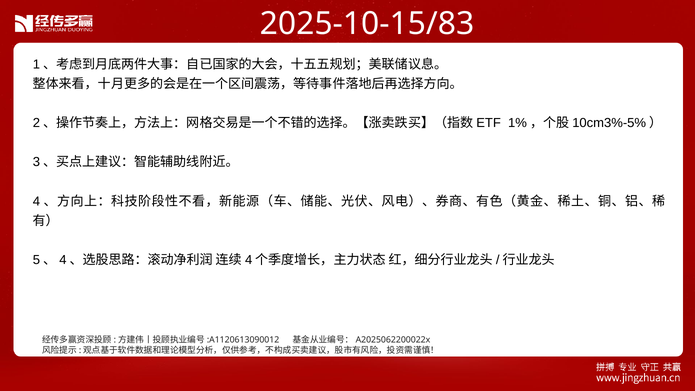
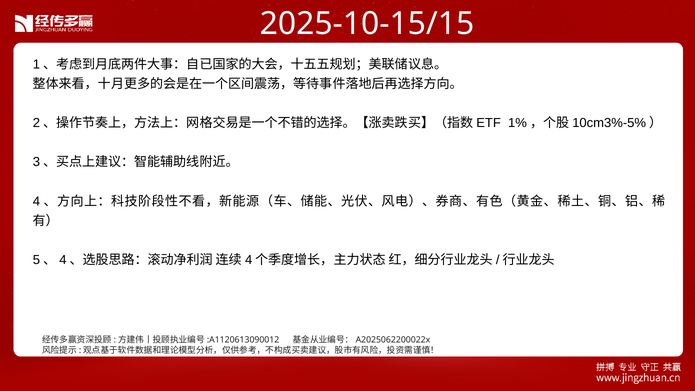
2025-10-15/83: 2025-10-15/83 -> 2025-10-15/15
